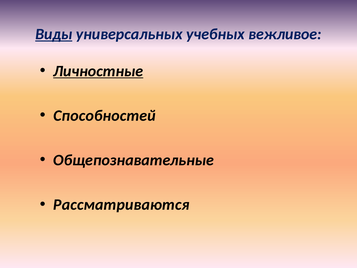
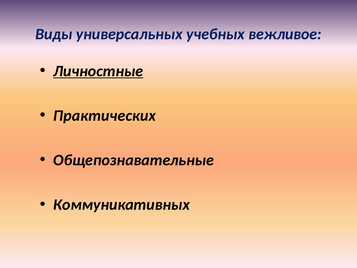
Виды underline: present -> none
Способностей: Способностей -> Практических
Рассматриваются: Рассматриваются -> Коммуникативных
